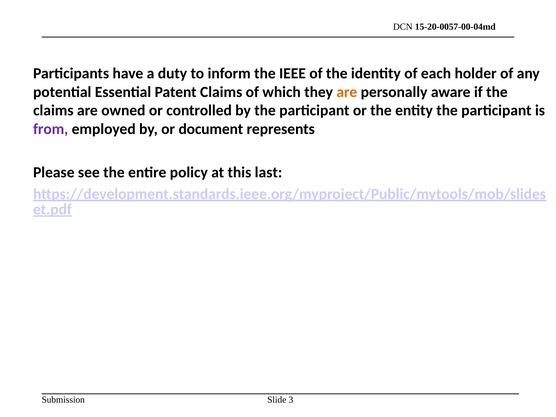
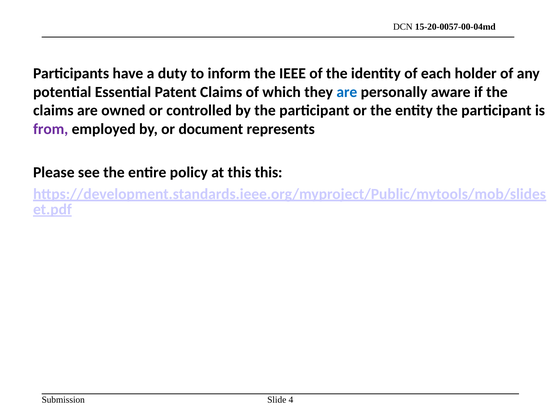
are at (347, 92) colour: orange -> blue
this last: last -> this
3: 3 -> 4
